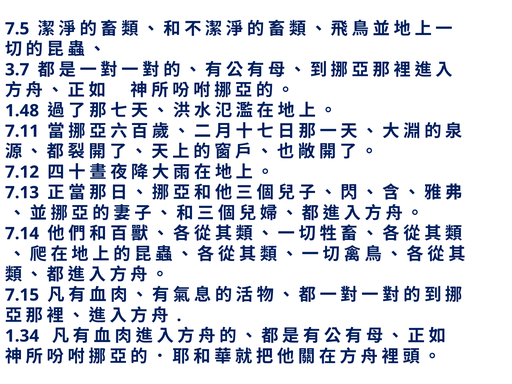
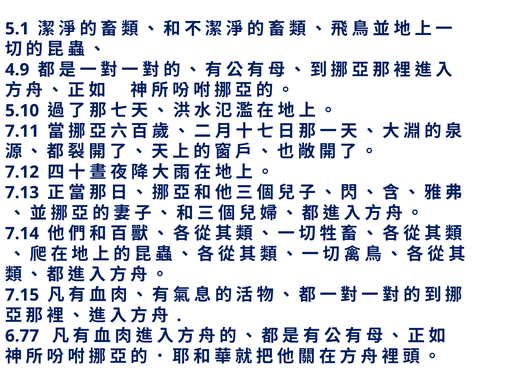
7.5: 7.5 -> 5.1
3.7: 3.7 -> 4.9
1.48: 1.48 -> 5.10
1.34: 1.34 -> 6.77
